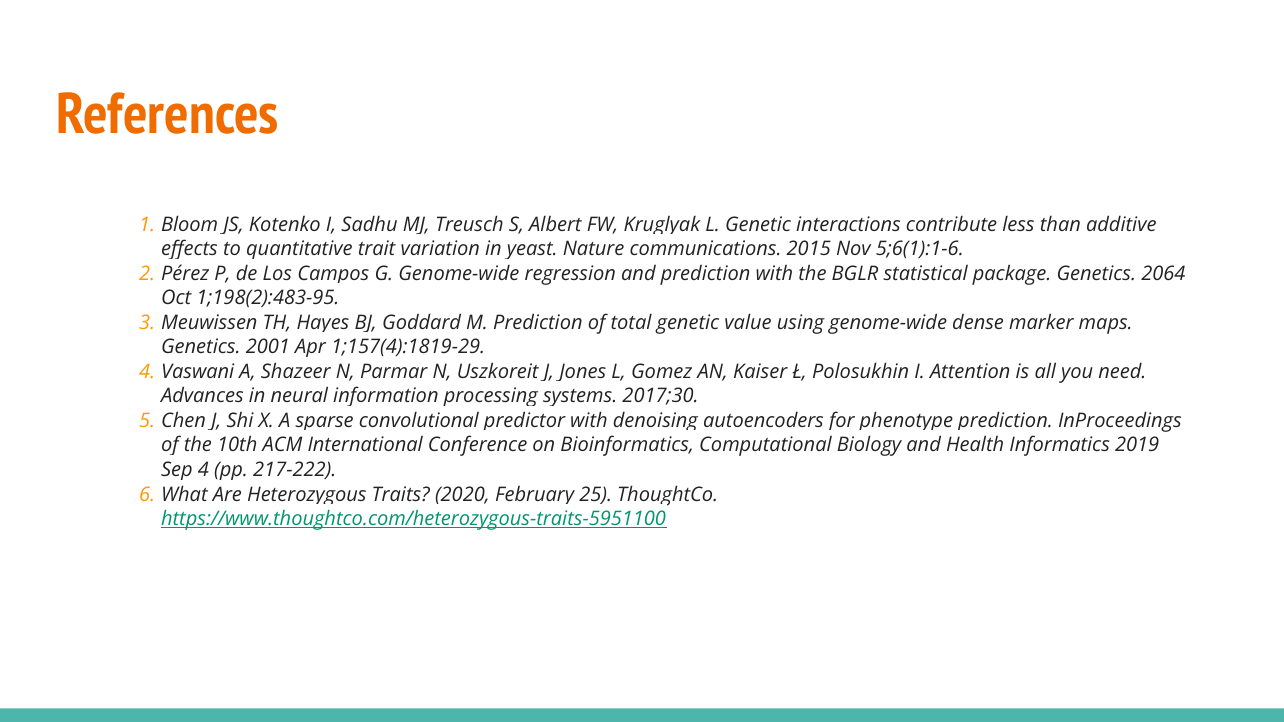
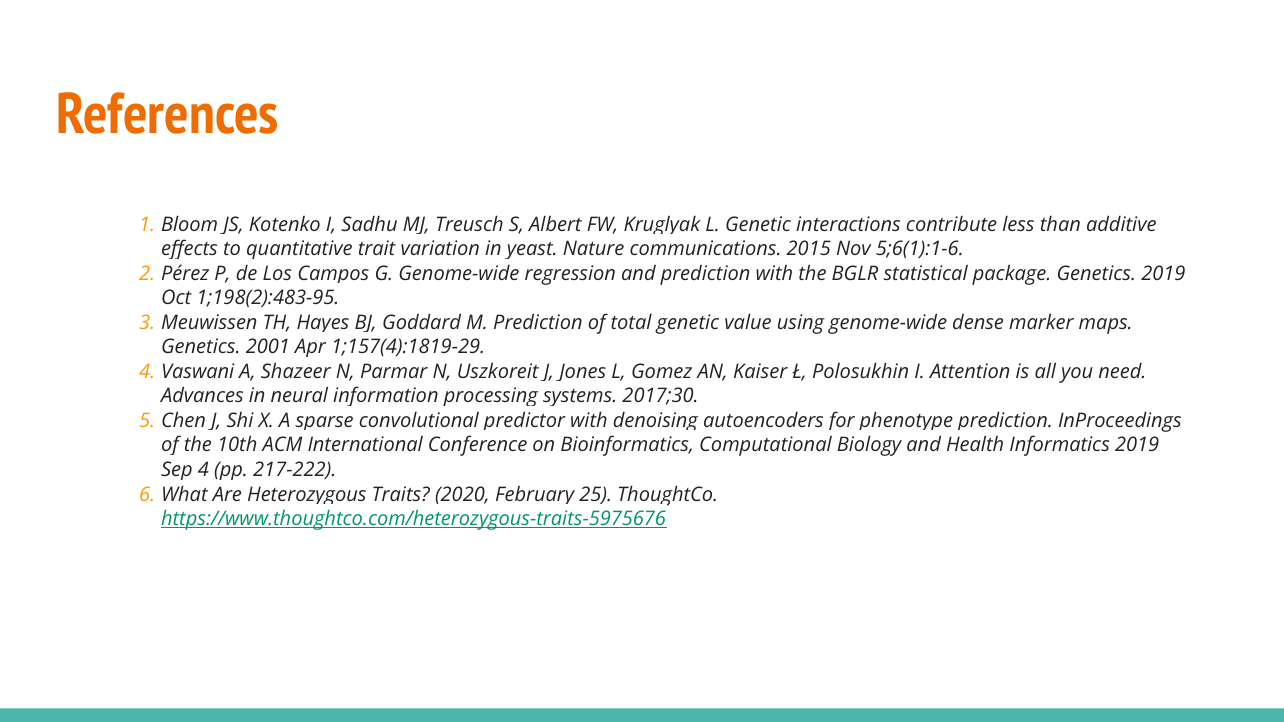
Genetics 2064: 2064 -> 2019
https://www.thoughtco.com/heterozygous-traits-5951100: https://www.thoughtco.com/heterozygous-traits-5951100 -> https://www.thoughtco.com/heterozygous-traits-5975676
